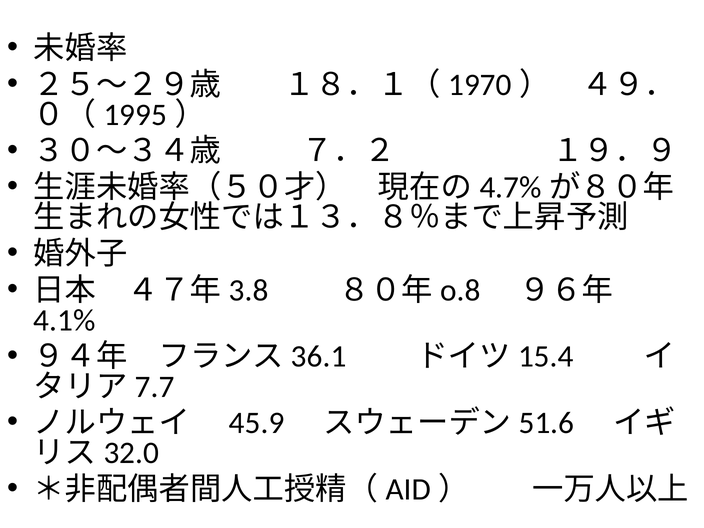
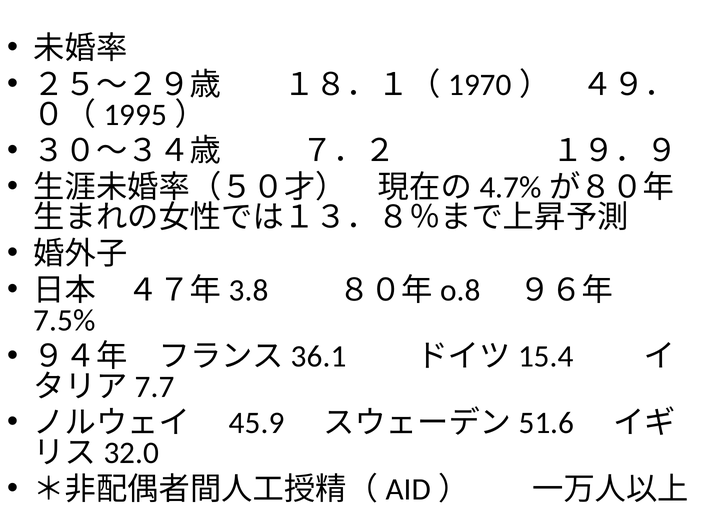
4.1%: 4.1% -> 7.5%
